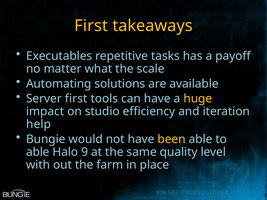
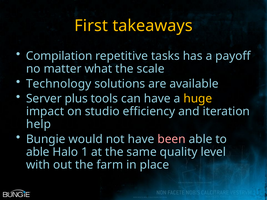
Executables: Executables -> Compilation
Automating: Automating -> Technology
Server first: first -> plus
been colour: yellow -> pink
9: 9 -> 1
